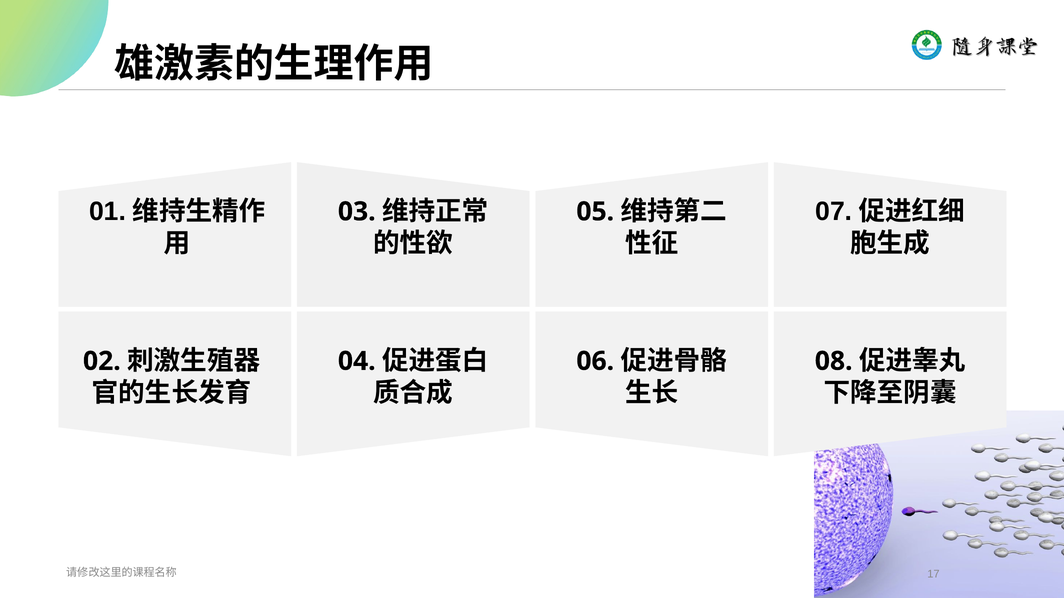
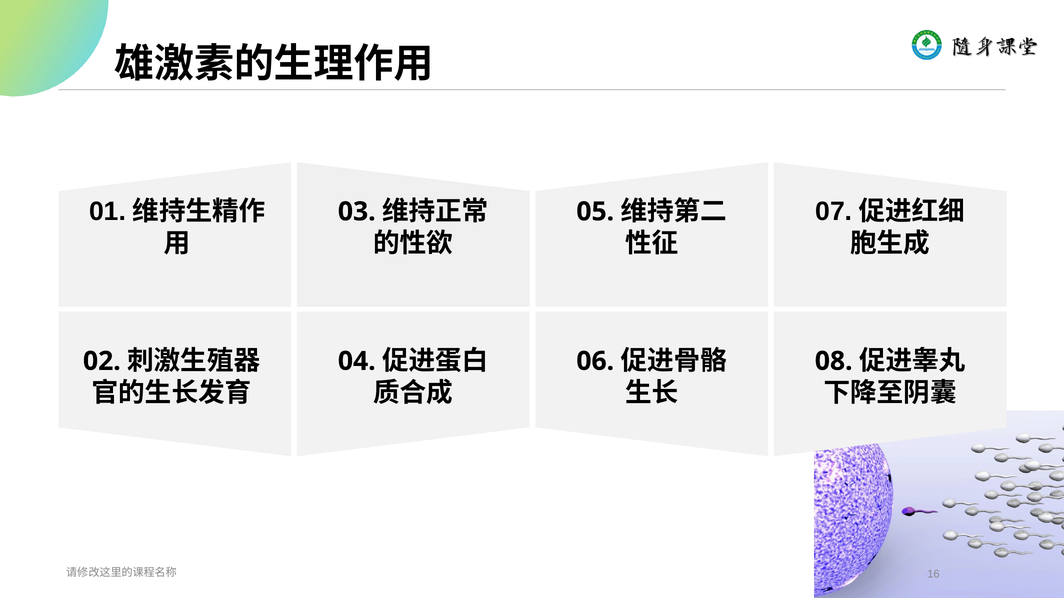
17: 17 -> 16
